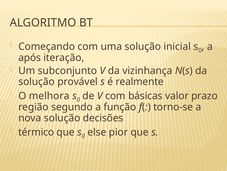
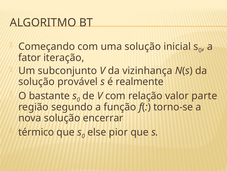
após: após -> fator
melhora: melhora -> bastante
básicas: básicas -> relação
prazo: prazo -> parte
decisões: decisões -> encerrar
